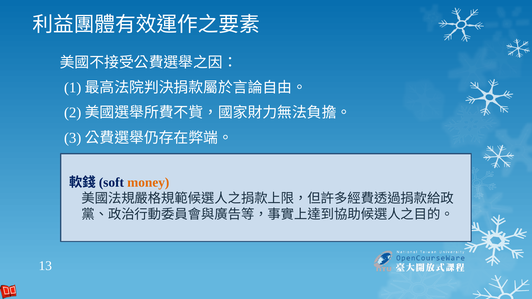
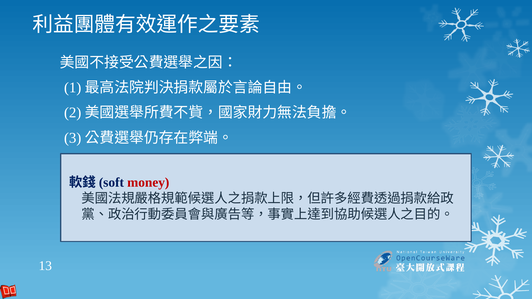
money colour: orange -> red
